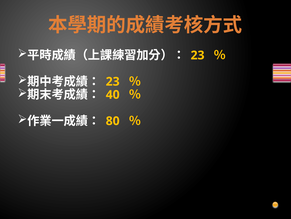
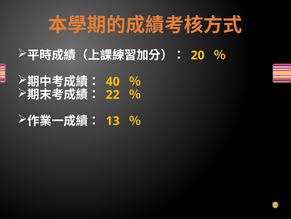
23 at (198, 55): 23 -> 20
23 at (113, 81): 23 -> 40
40: 40 -> 22
80: 80 -> 13
